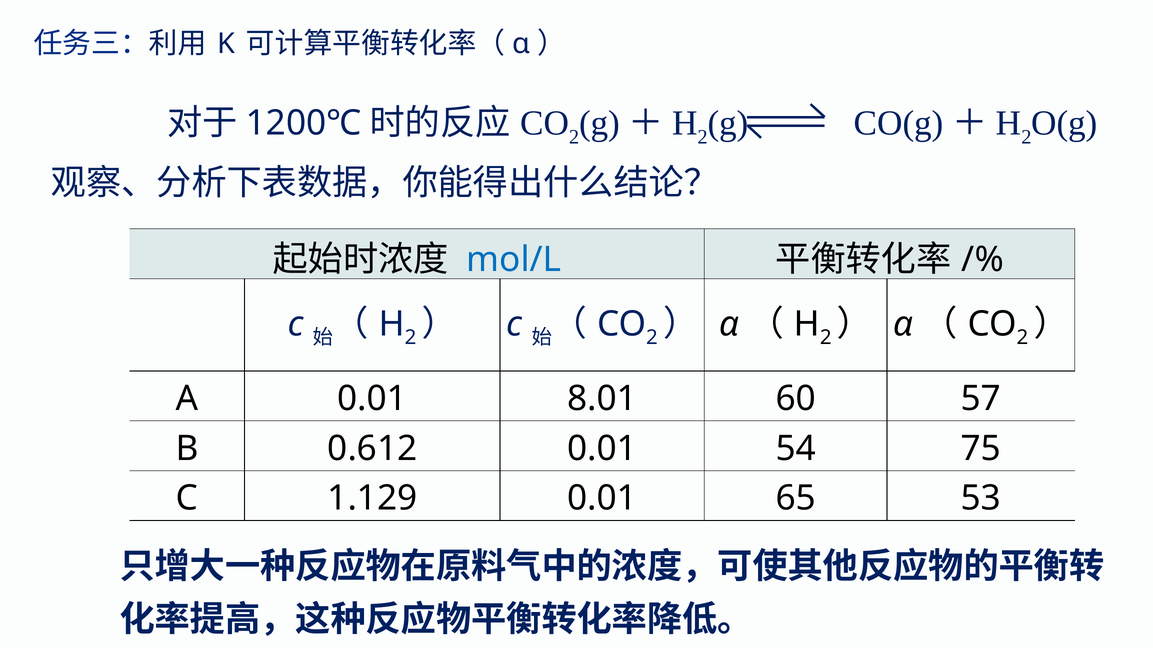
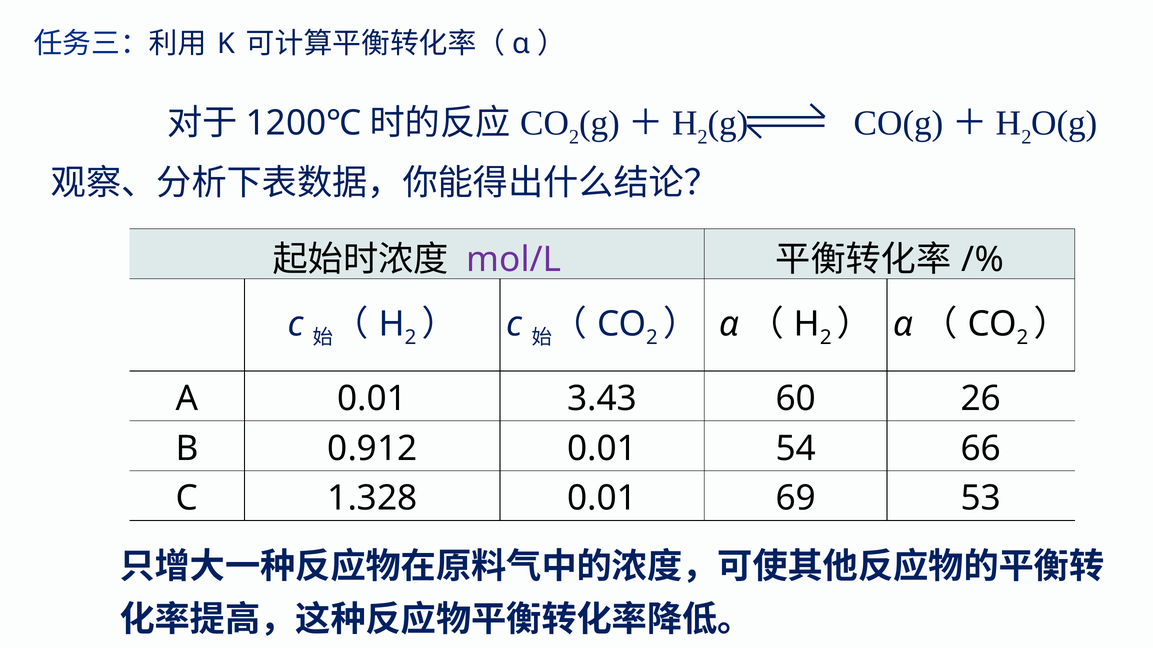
mol/L colour: blue -> purple
8.01: 8.01 -> 3.43
57: 57 -> 26
0.612: 0.612 -> 0.912
75: 75 -> 66
1.129: 1.129 -> 1.328
65: 65 -> 69
